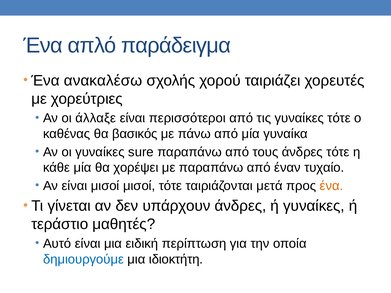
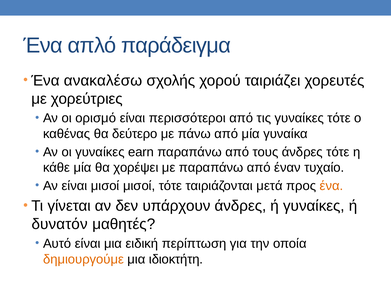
άλλαξε: άλλαξε -> ορισμό
βασικός: βασικός -> δεύτερο
sure: sure -> earn
τεράστιο: τεράστιο -> δυνατόν
δημιουργούμε colour: blue -> orange
